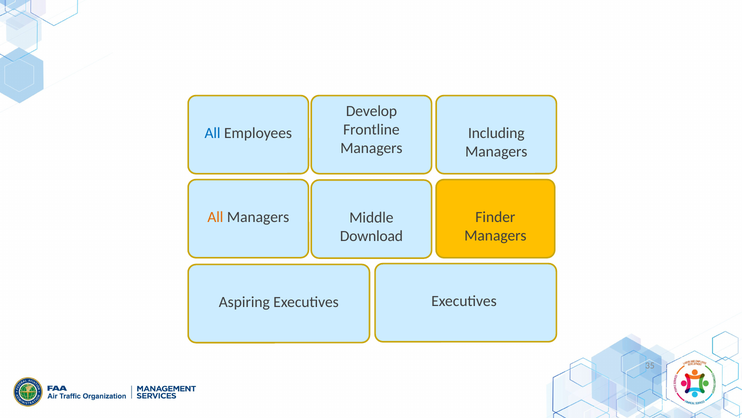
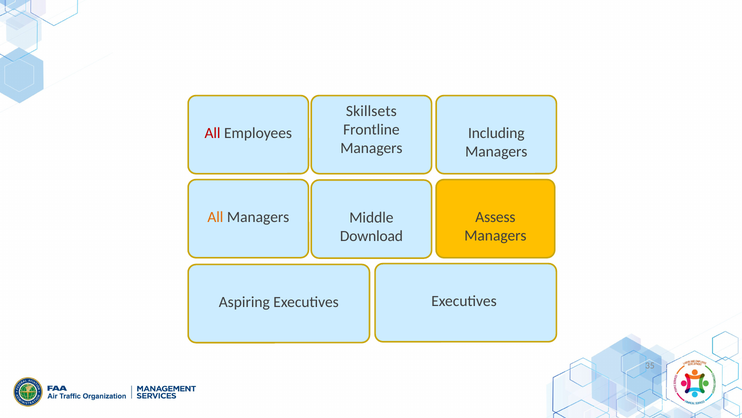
Develop: Develop -> Skillsets
All at (213, 133) colour: blue -> red
Finder: Finder -> Assess
